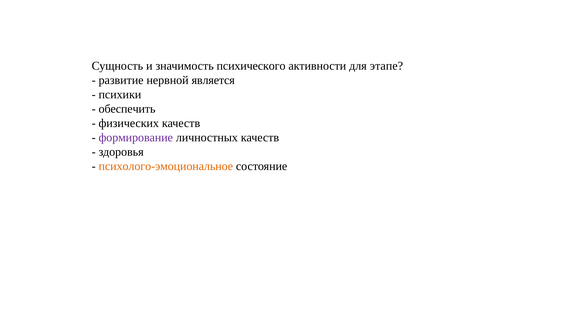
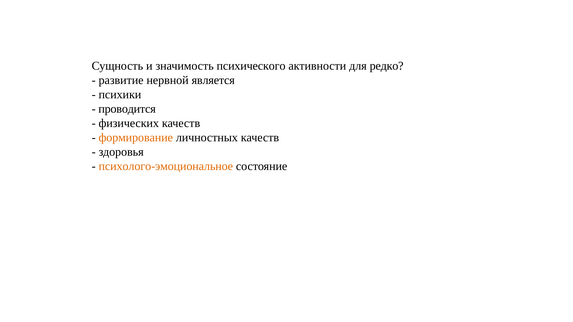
этапе: этапе -> редко
обеспечить: обеспечить -> проводится
формирование colour: purple -> orange
